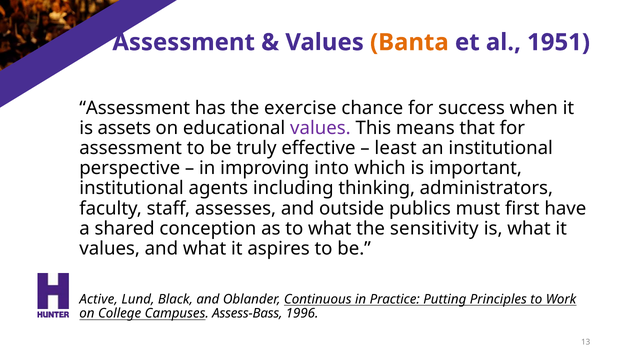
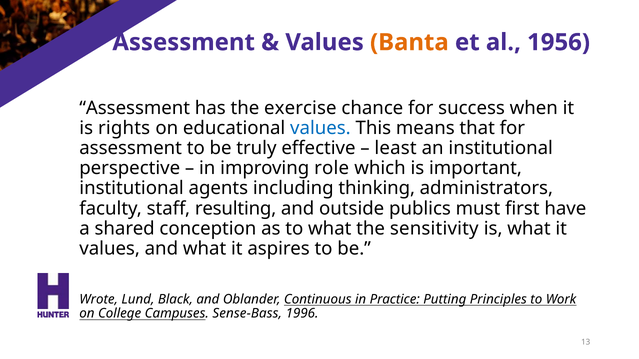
1951: 1951 -> 1956
assets: assets -> rights
values at (320, 128) colour: purple -> blue
into: into -> role
assesses: assesses -> resulting
Active: Active -> Wrote
Assess-Bass: Assess-Bass -> Sense-Bass
